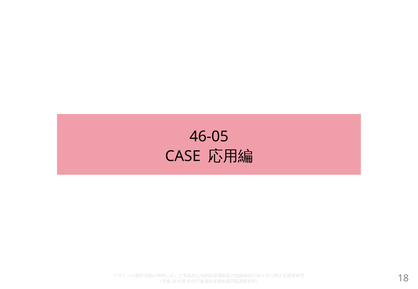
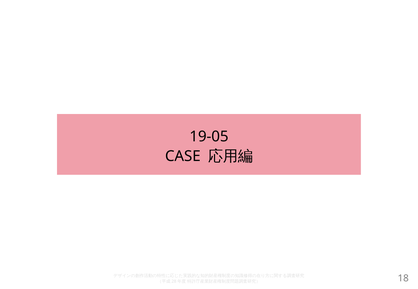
46-05: 46-05 -> 19-05
